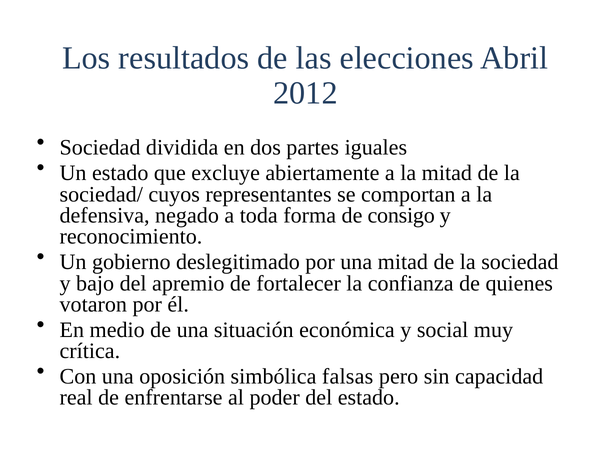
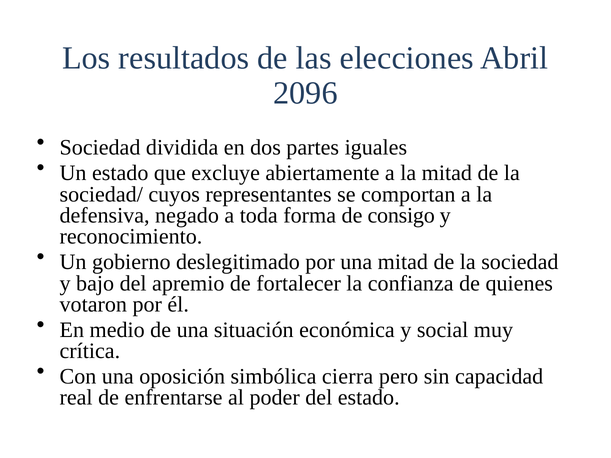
2012: 2012 -> 2096
falsas: falsas -> cierra
